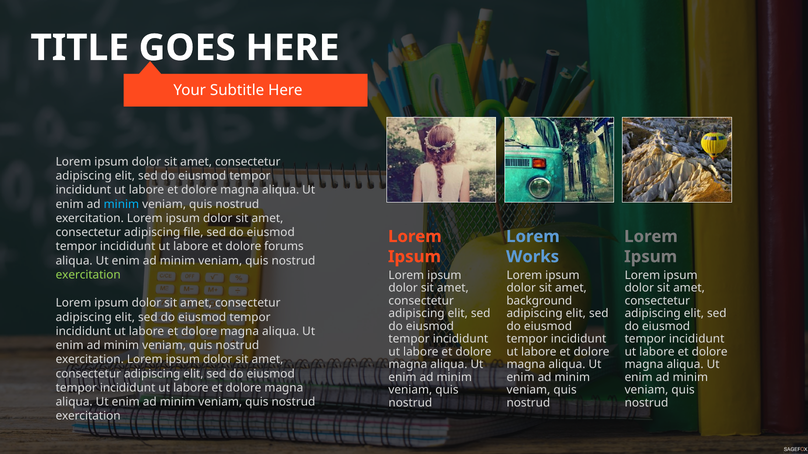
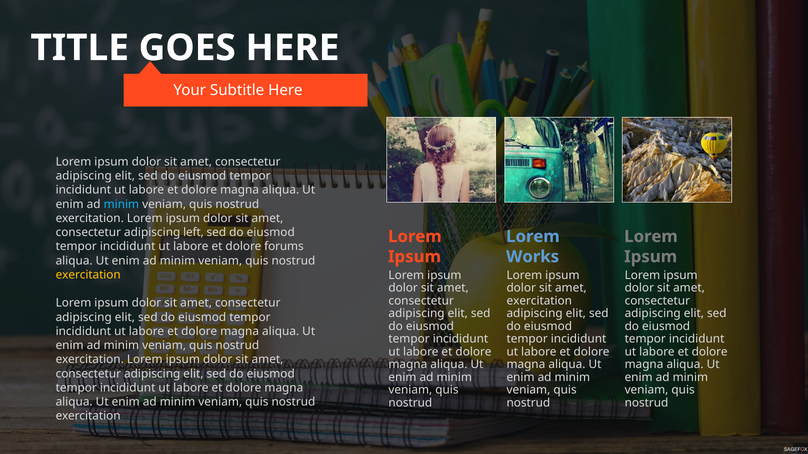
file: file -> left
exercitation at (88, 275) colour: light green -> yellow
background at (539, 301): background -> exercitation
